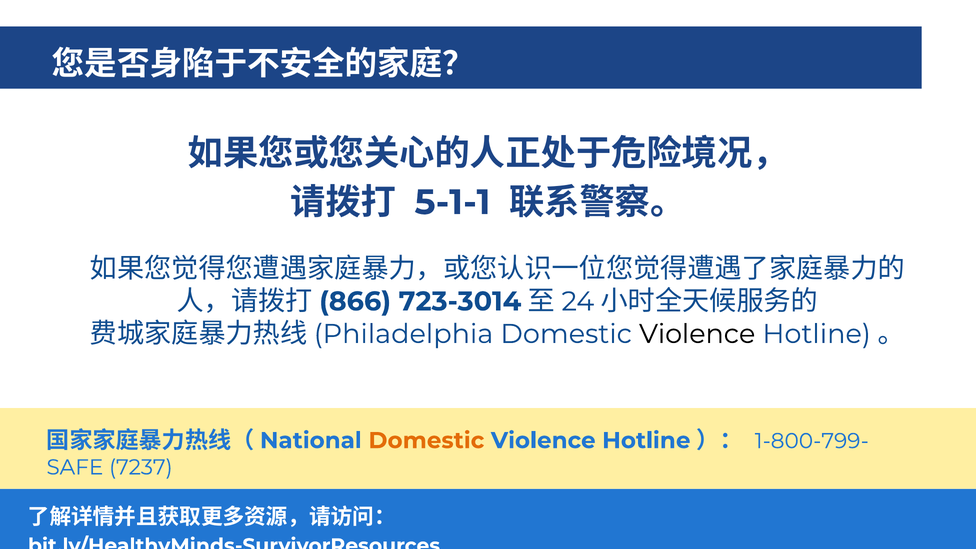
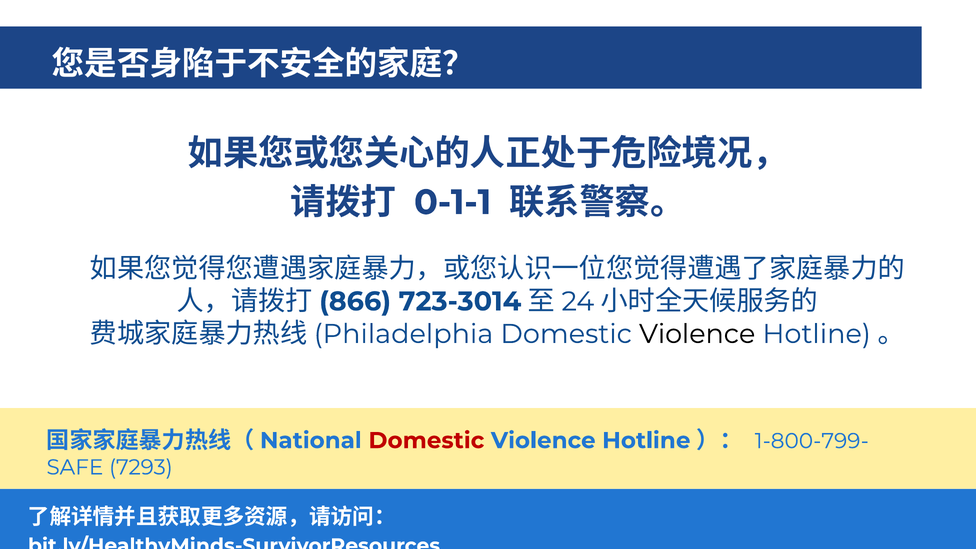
5-1-1: 5-1-1 -> 0-1-1
Domestic at (426, 441) colour: orange -> red
7237: 7237 -> 7293
